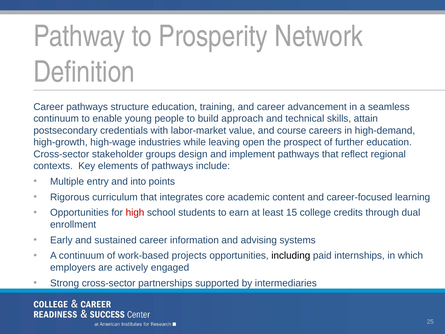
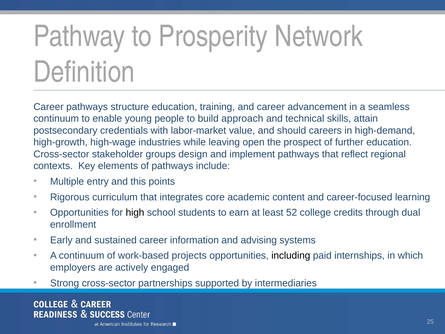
course: course -> should
into: into -> this
high colour: red -> black
15: 15 -> 52
